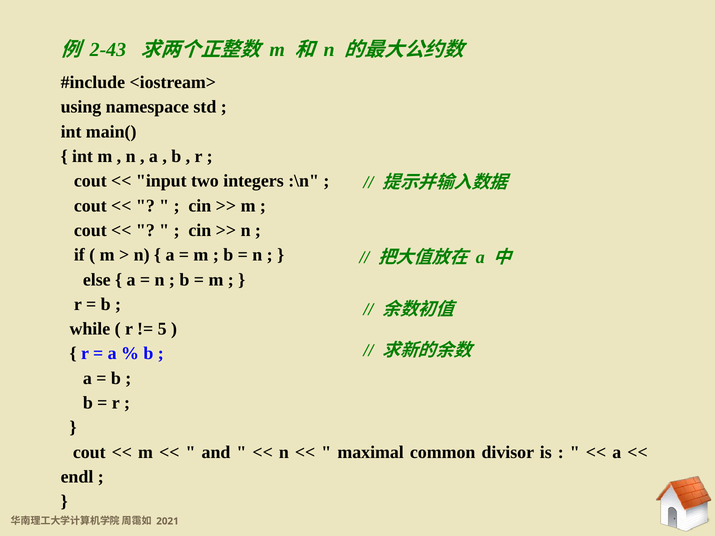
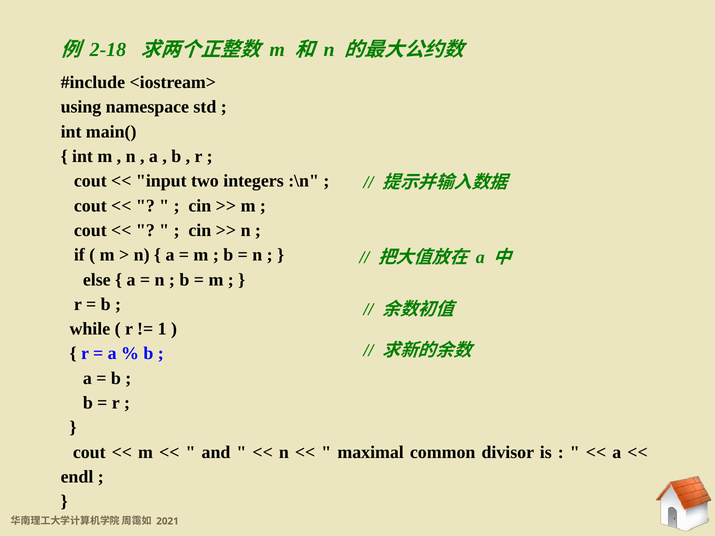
2-43: 2-43 -> 2-18
5: 5 -> 1
